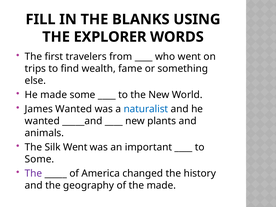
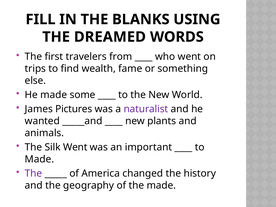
EXPLORER: EXPLORER -> DREAMED
James Wanted: Wanted -> Pictures
naturalist colour: blue -> purple
Some at (39, 159): Some -> Made
